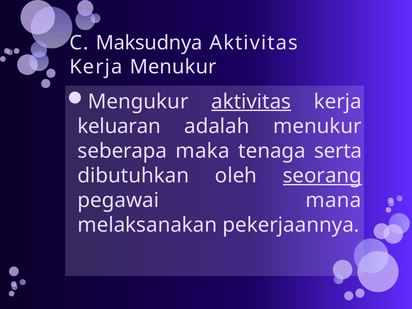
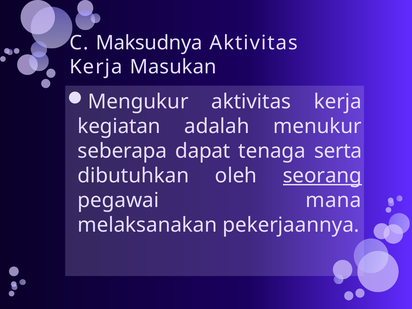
Kerja Menukur: Menukur -> Masukan
aktivitas at (251, 102) underline: present -> none
keluaran: keluaran -> kegiatan
maka: maka -> dapat
